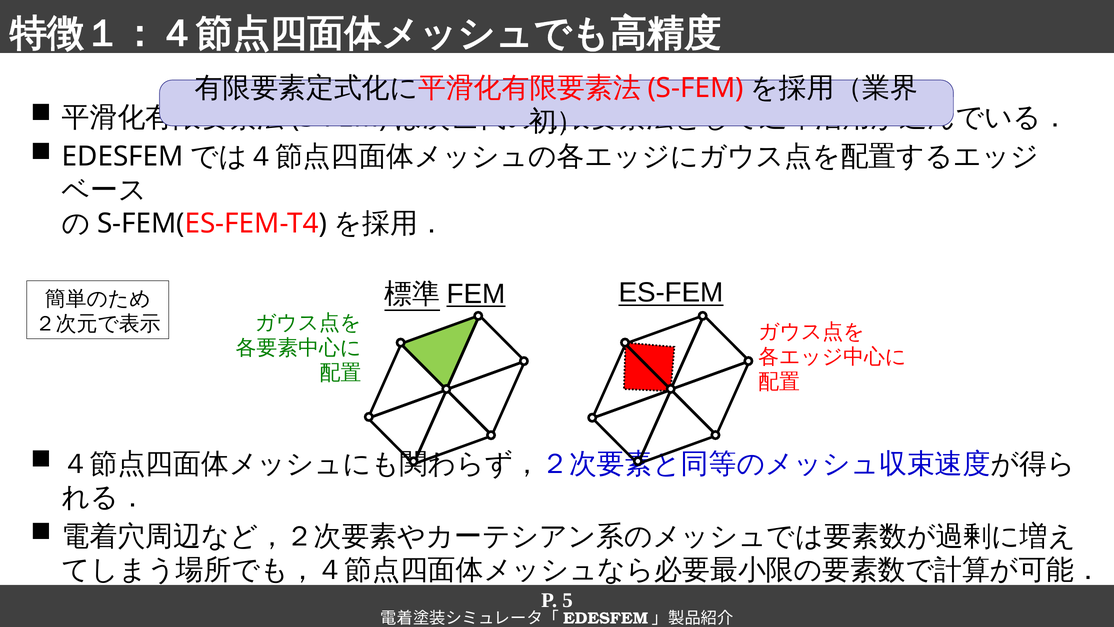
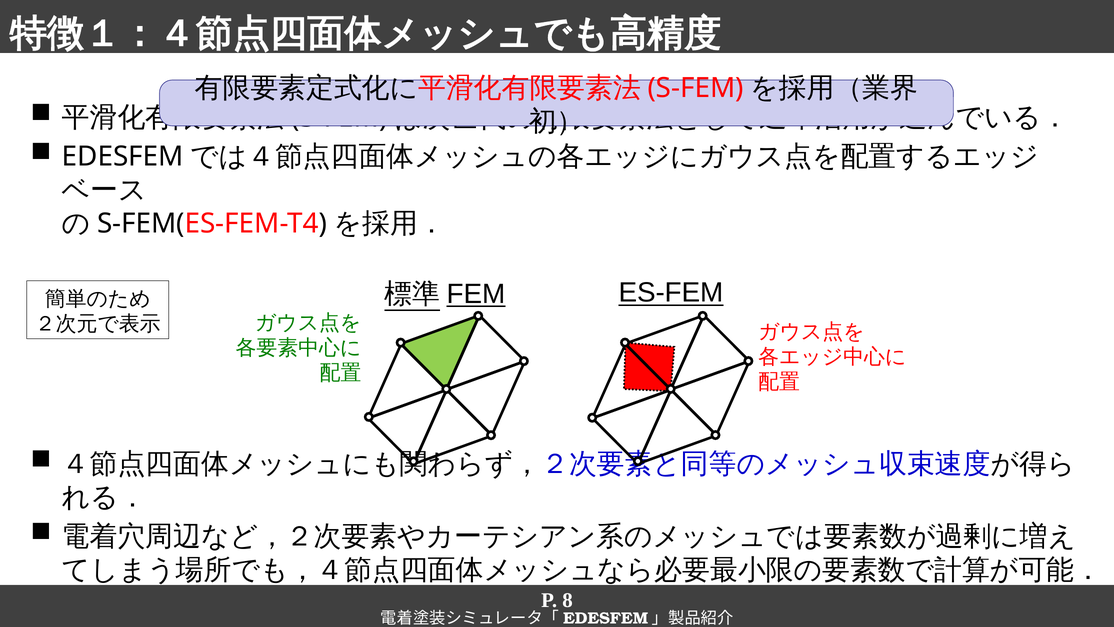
5: 5 -> 8
